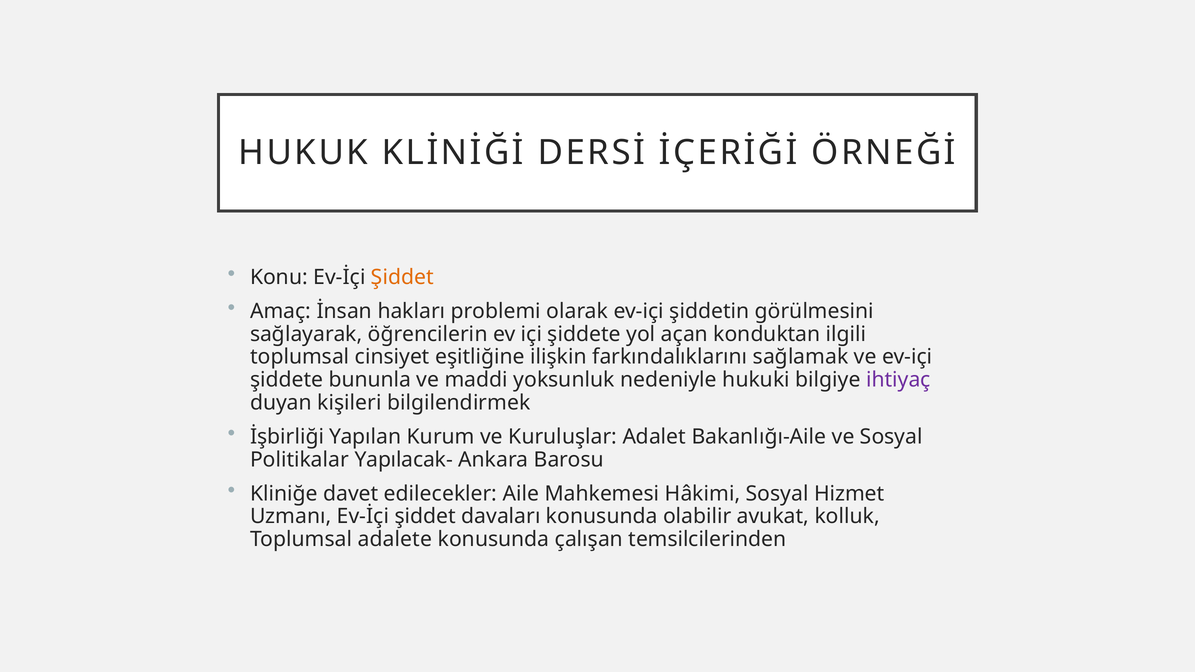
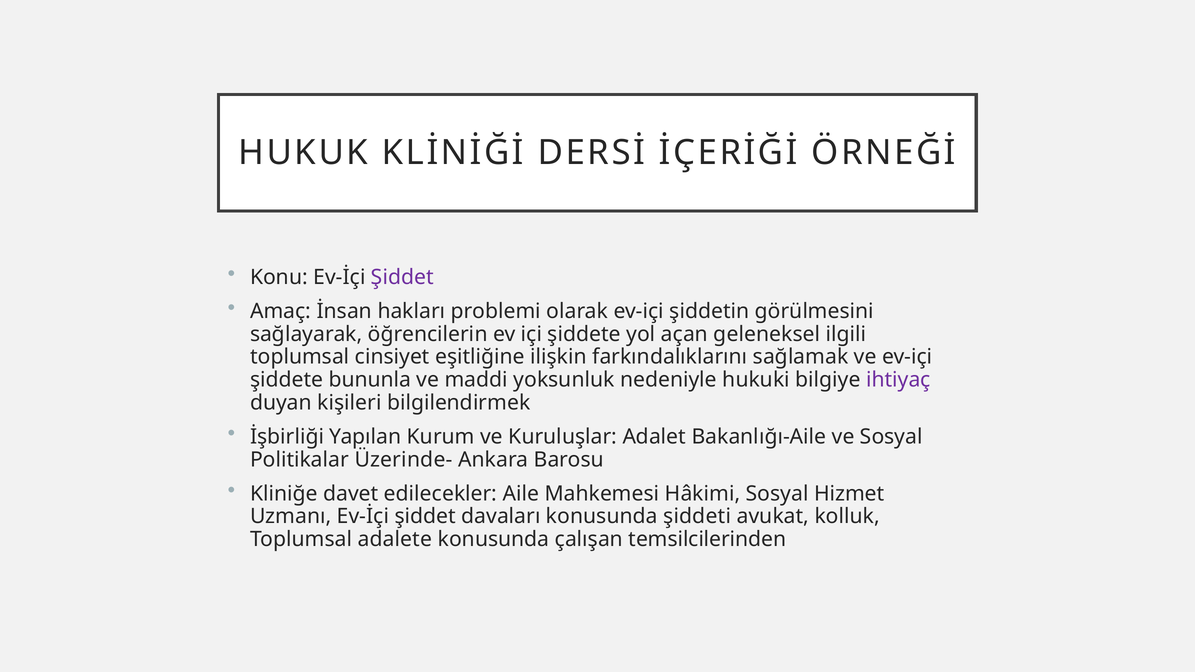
Şiddet at (402, 277) colour: orange -> purple
konduktan: konduktan -> geleneksel
Yapılacak-: Yapılacak- -> Üzerinde-
olabilir: olabilir -> şiddeti
